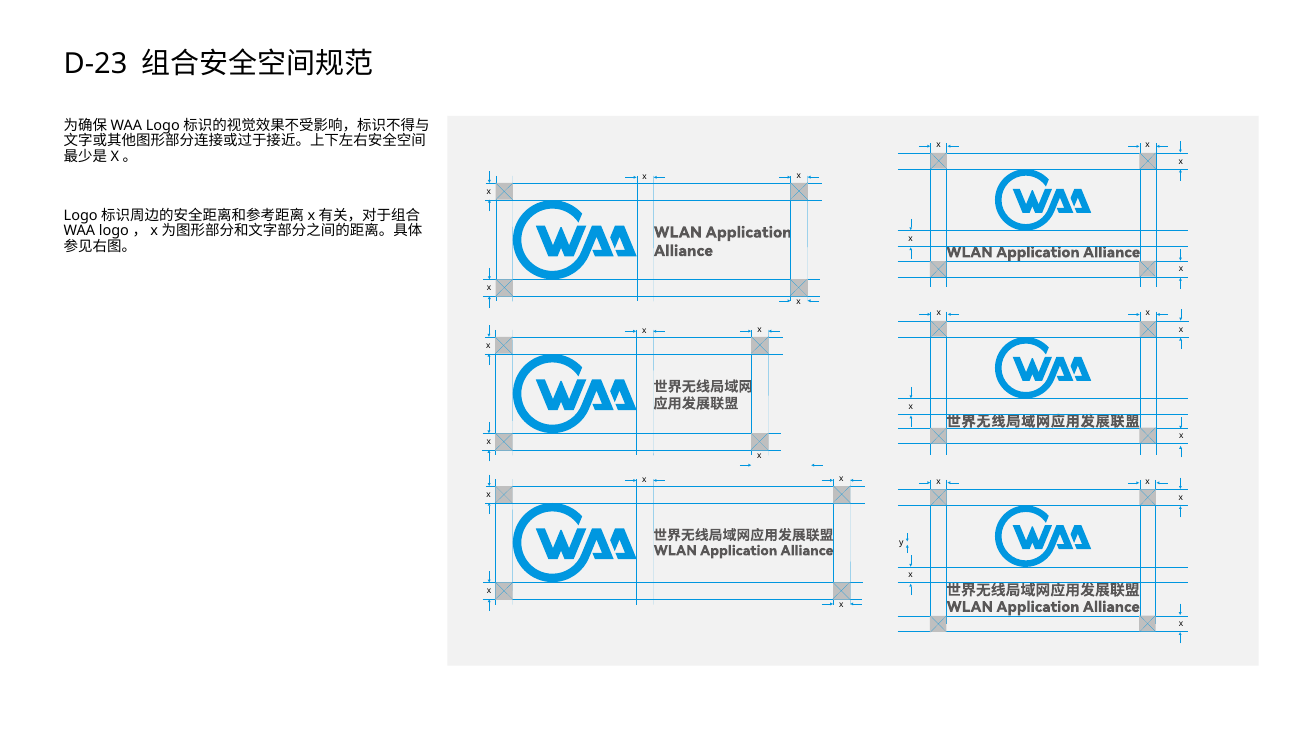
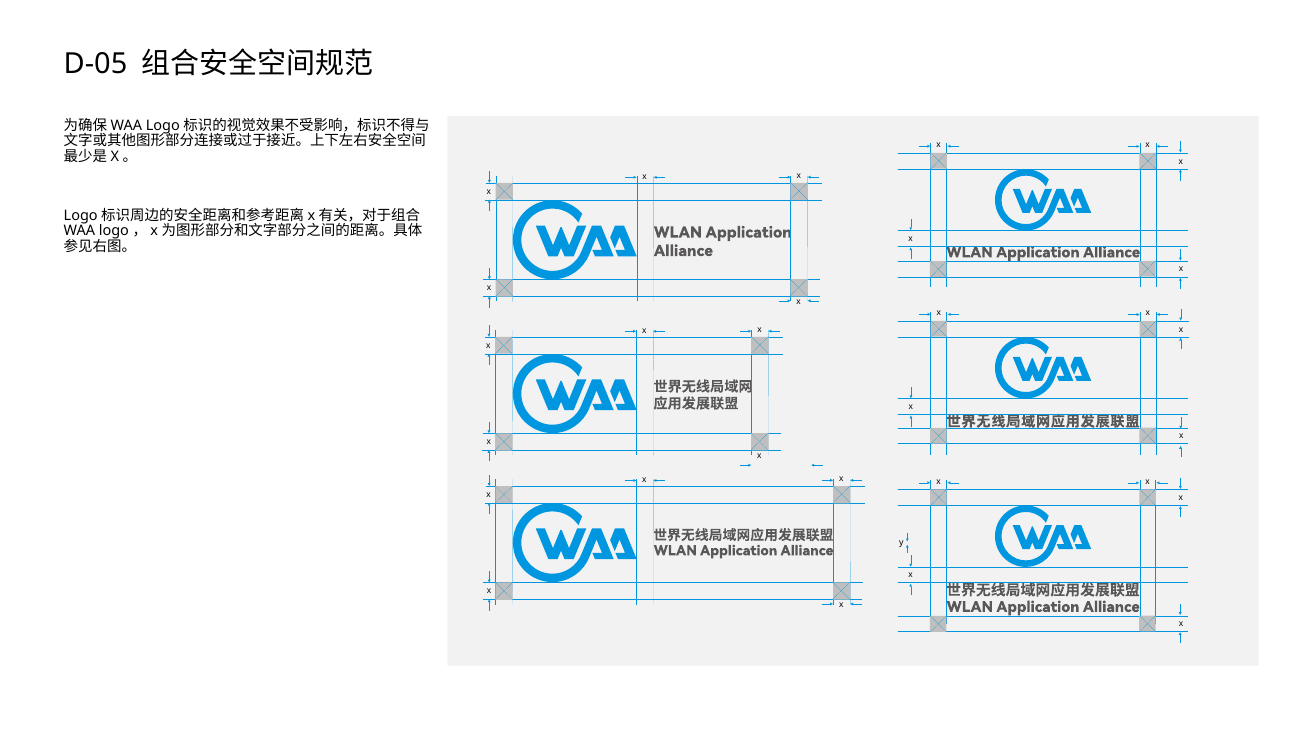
D-23: D-23 -> D-05
